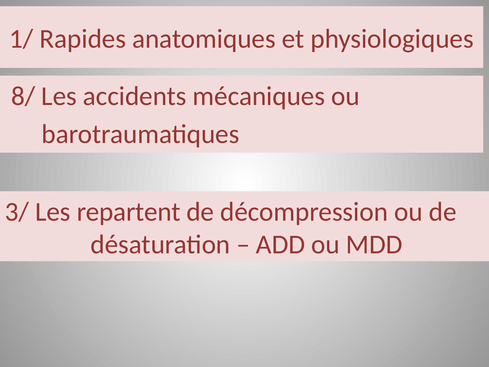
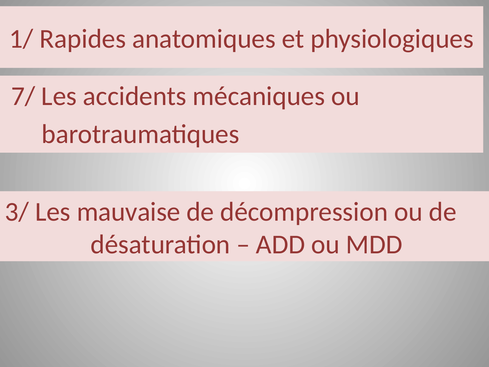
8/: 8/ -> 7/
repartent: repartent -> mauvaise
